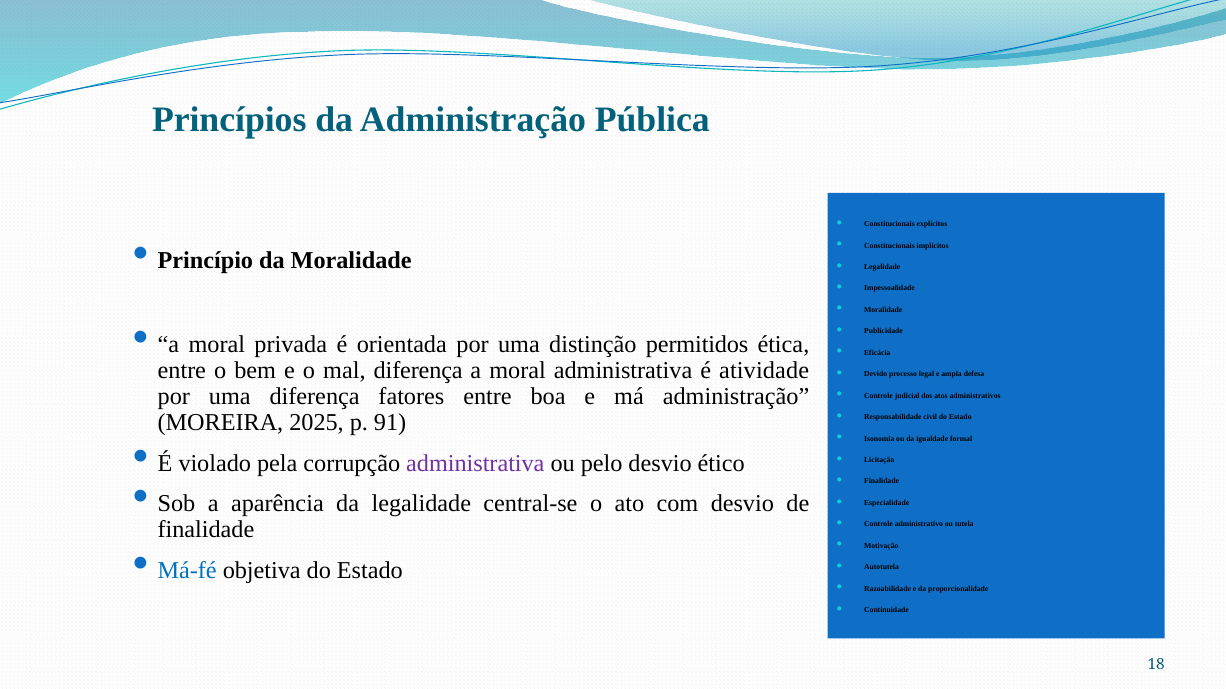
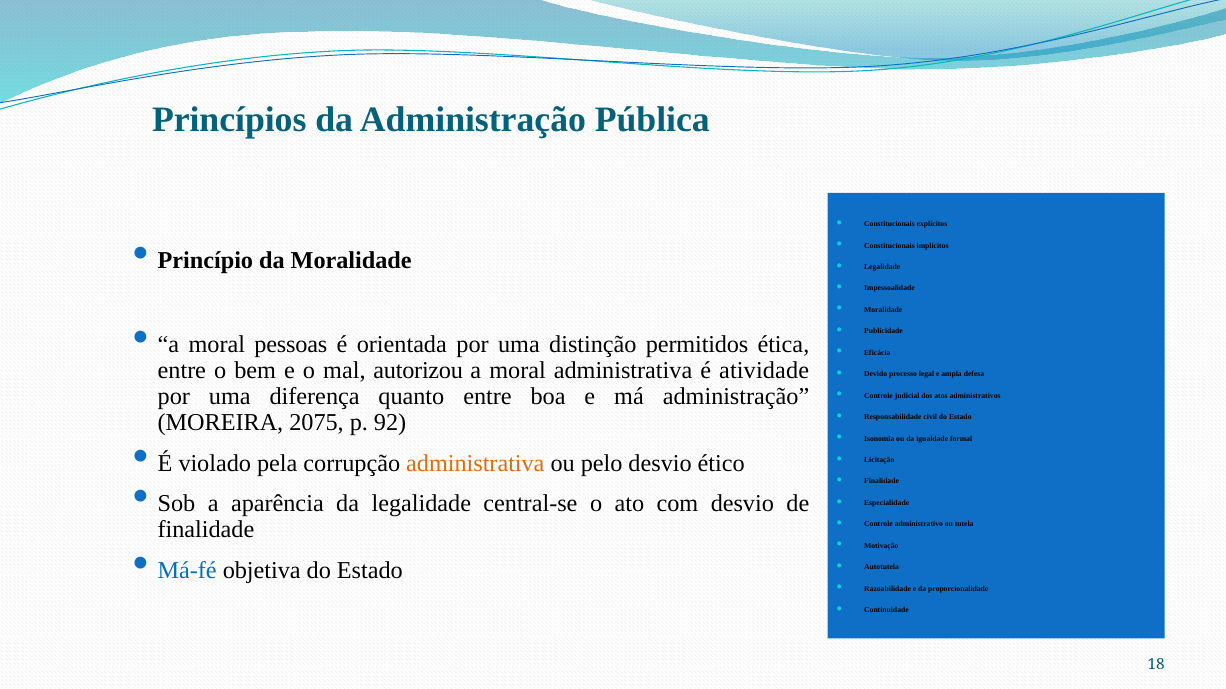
privada: privada -> pessoas
mal diferença: diferença -> autorizou
fatores: fatores -> quanto
2025: 2025 -> 2075
91: 91 -> 92
administrativa at (475, 464) colour: purple -> orange
